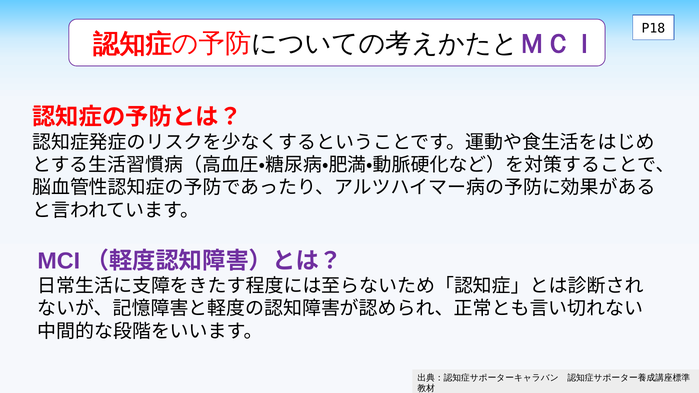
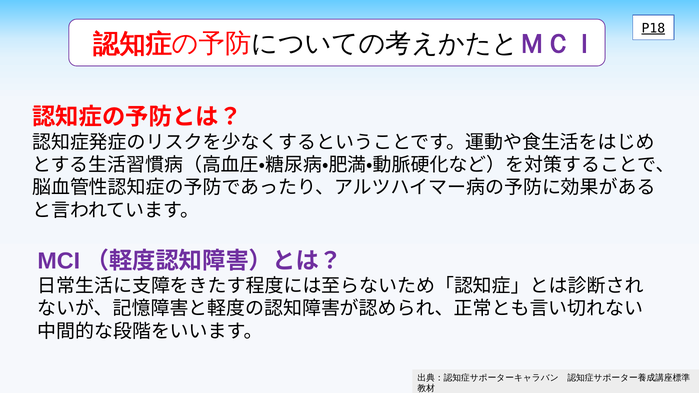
P18 underline: none -> present
